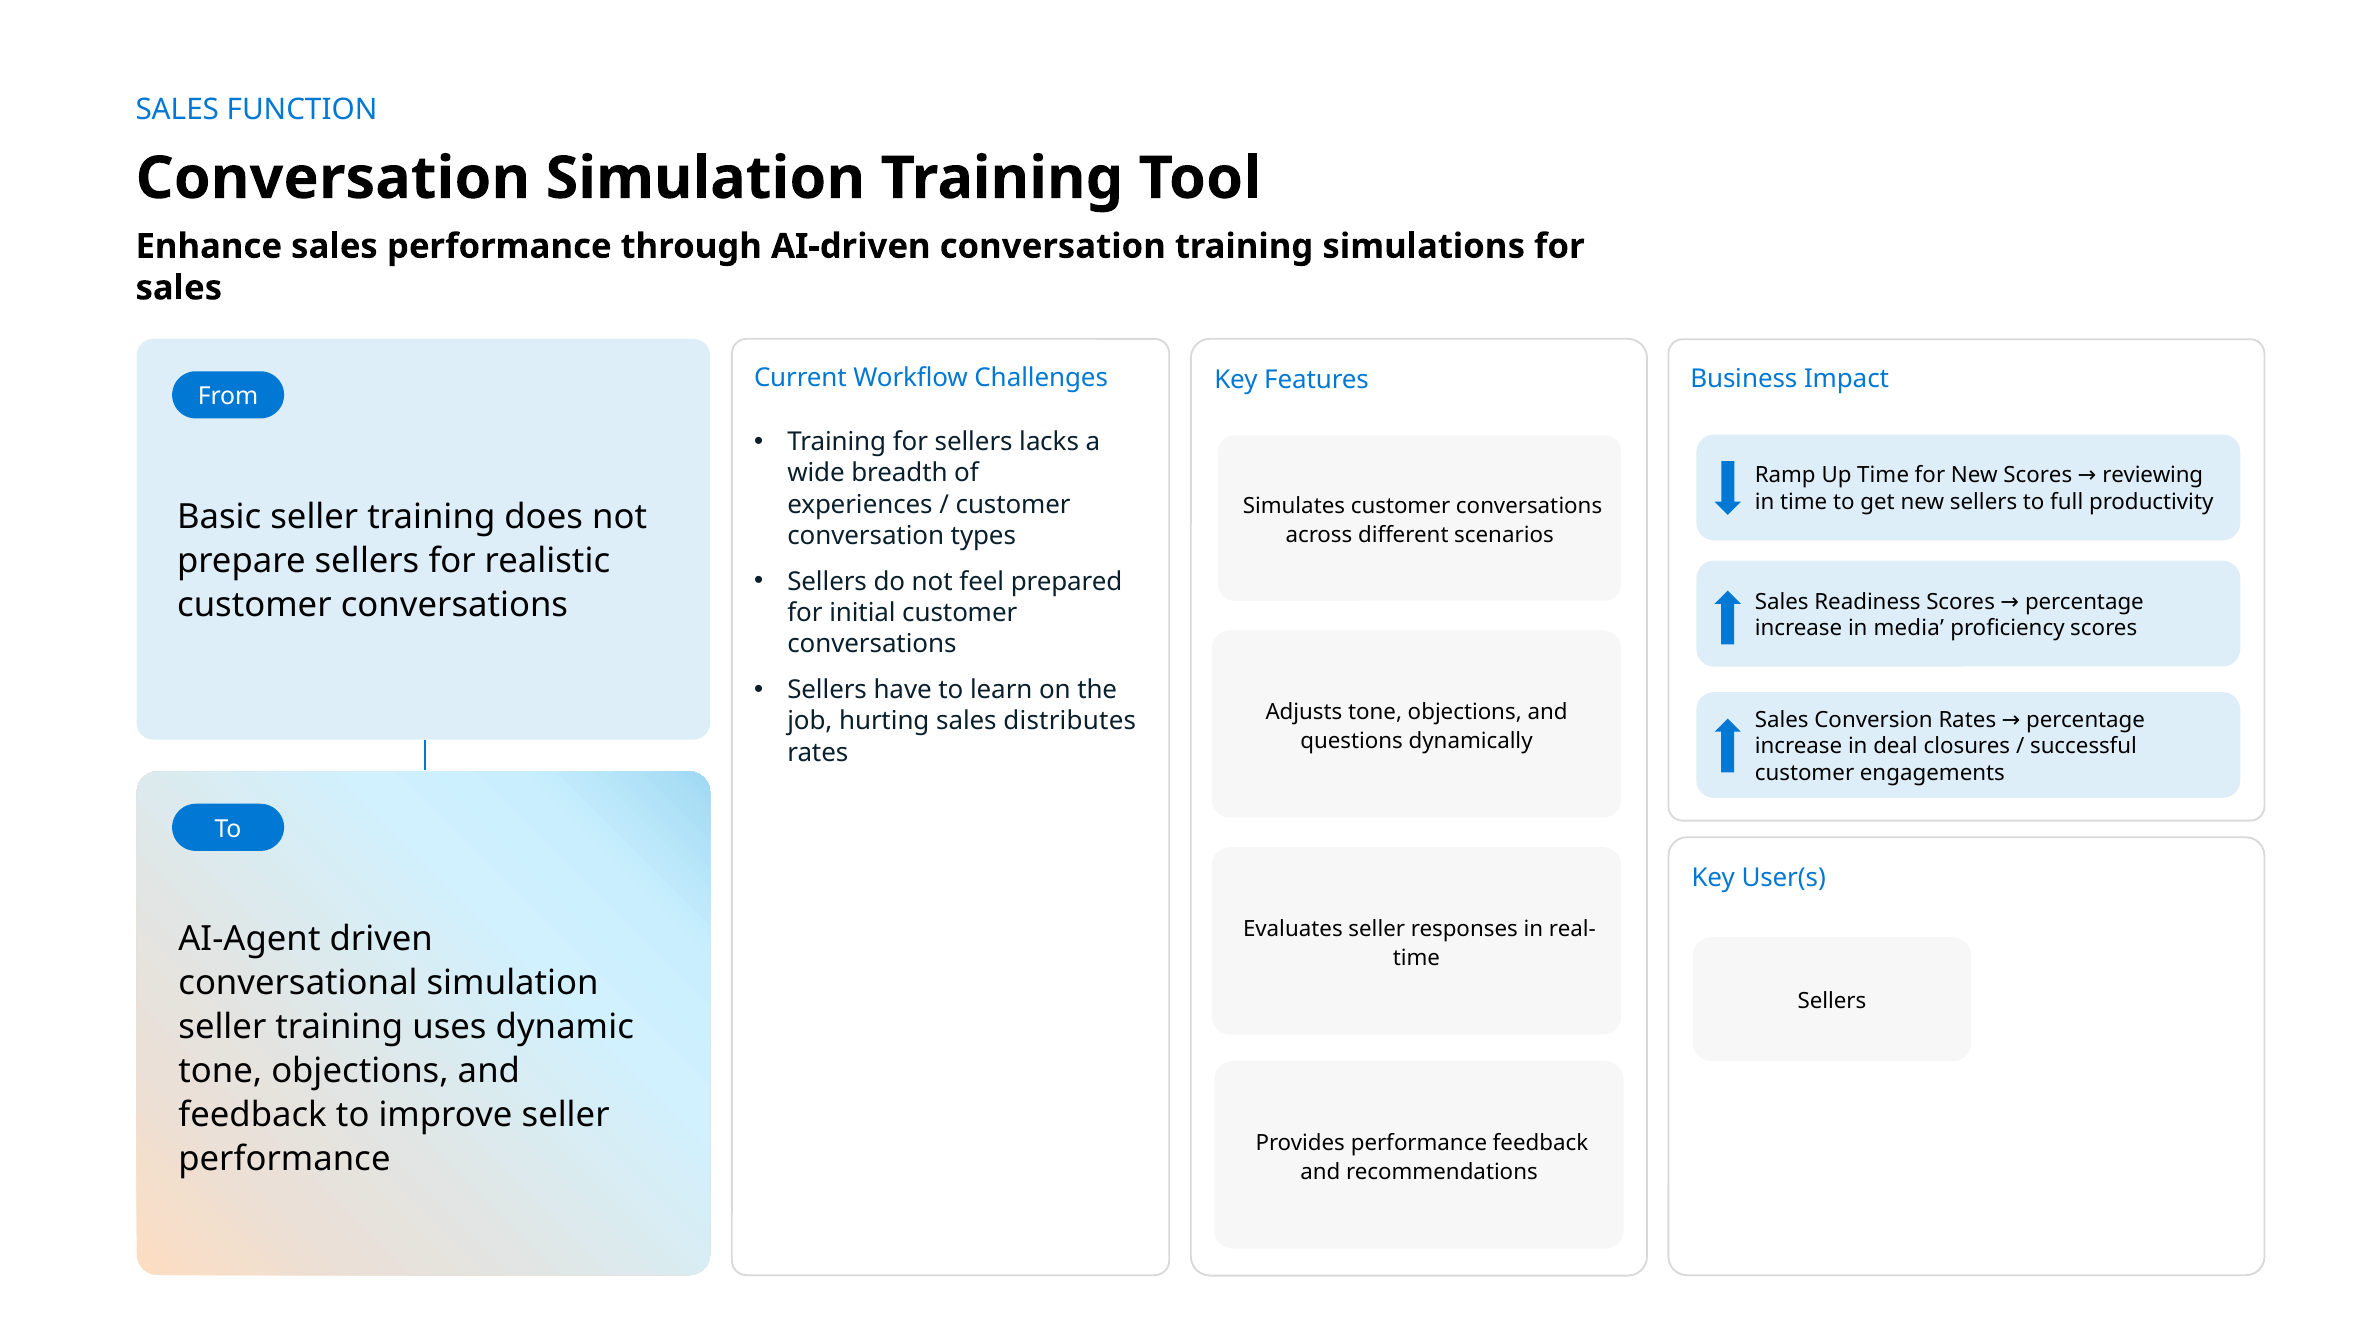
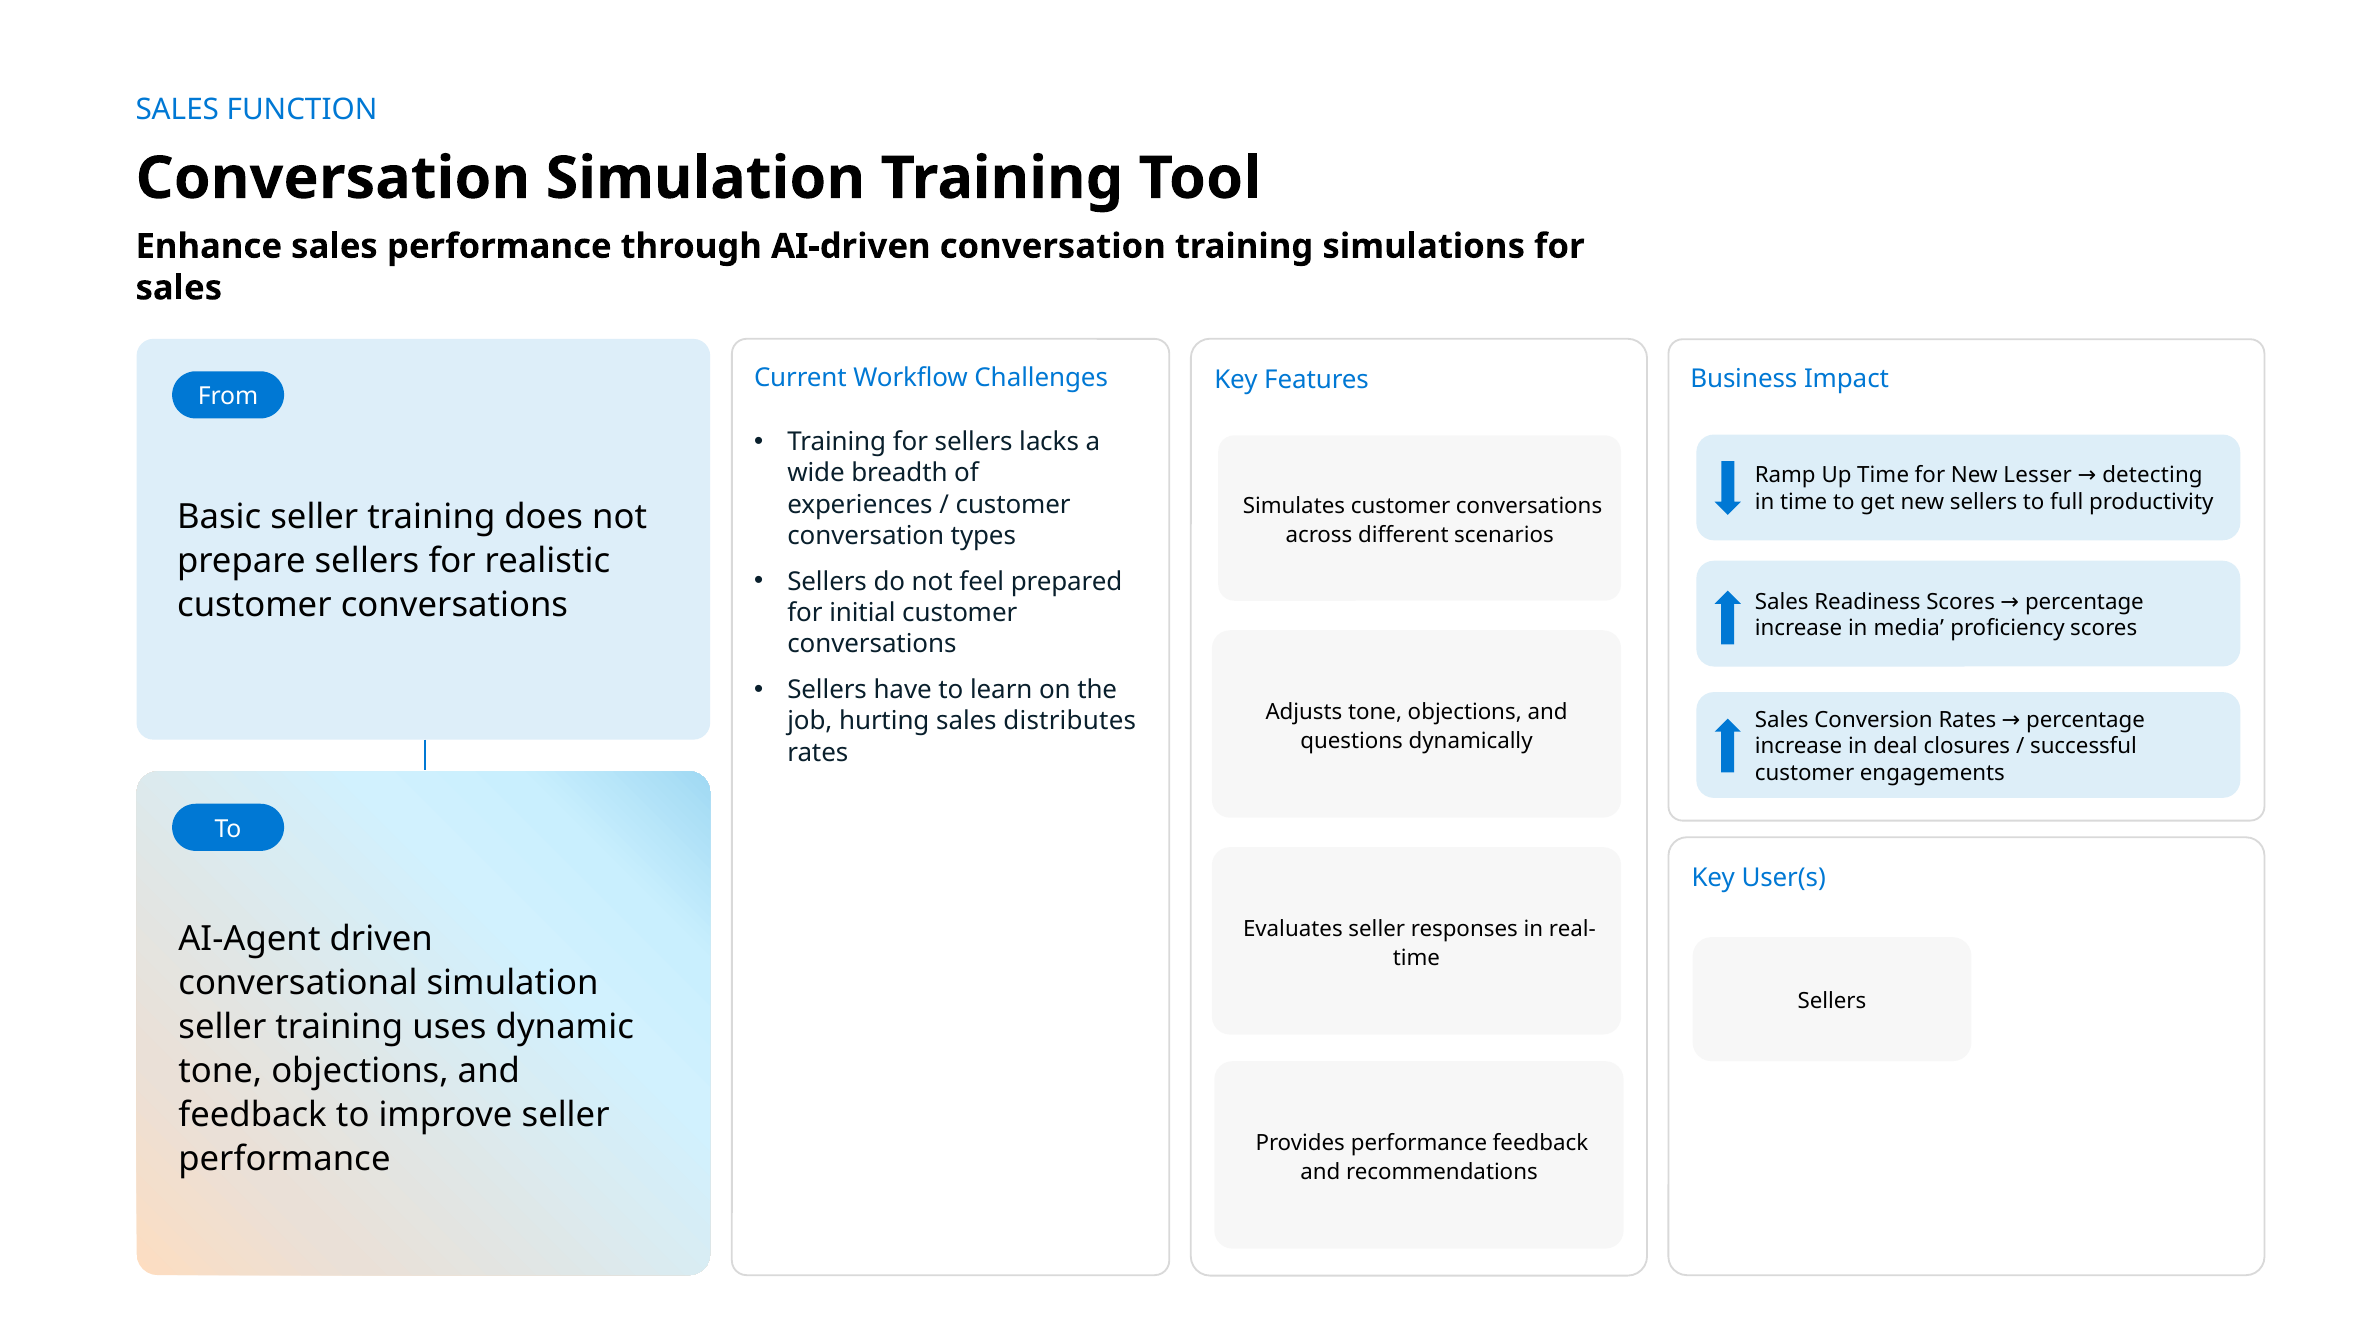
New Scores: Scores -> Lesser
reviewing: reviewing -> detecting
